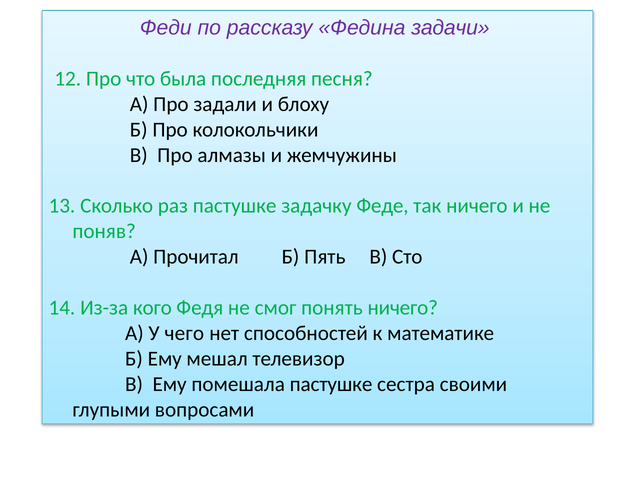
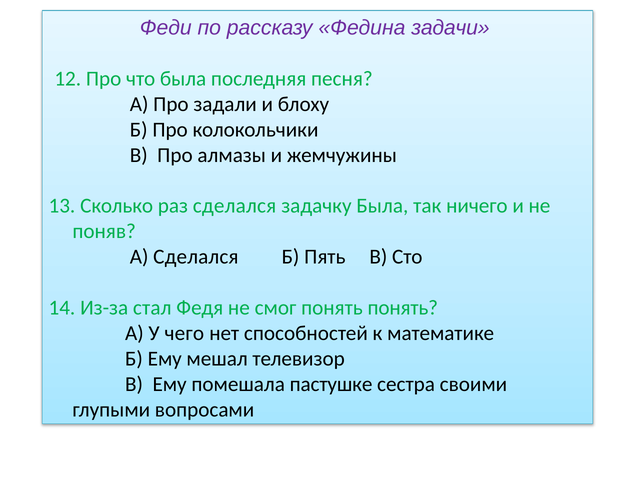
раз пастушке: пастушке -> сделался
задачку Феде: Феде -> Была
А Прочитал: Прочитал -> Сделался
кого: кого -> стал
понять ничего: ничего -> понять
